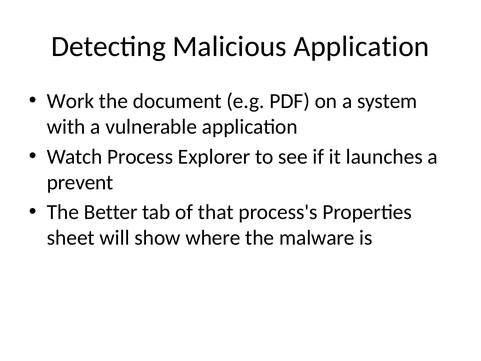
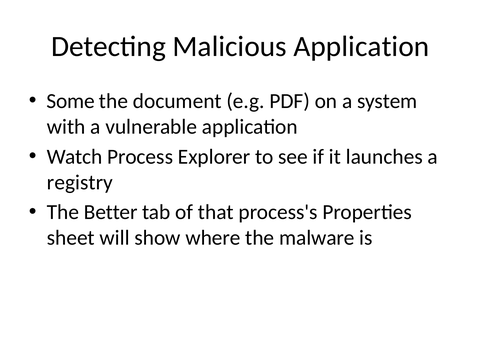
Work: Work -> Some
prevent: prevent -> registry
